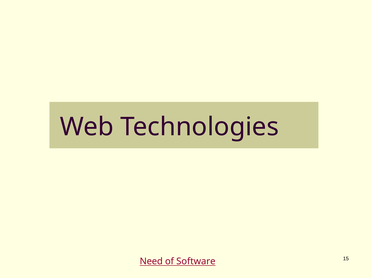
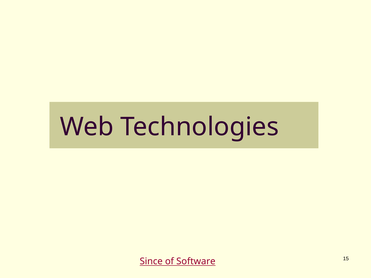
Need: Need -> Since
